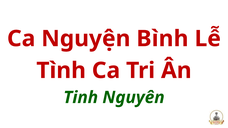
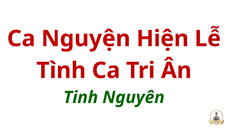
Bình: Bình -> Hiện
